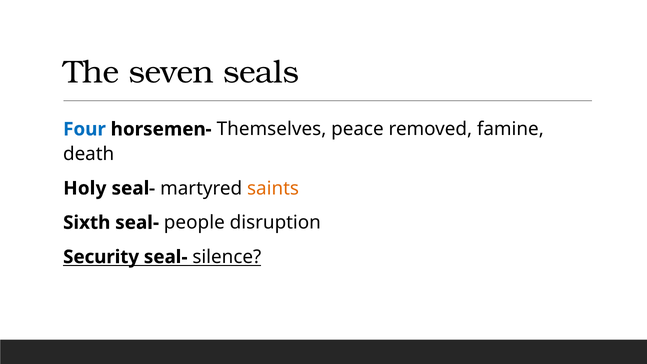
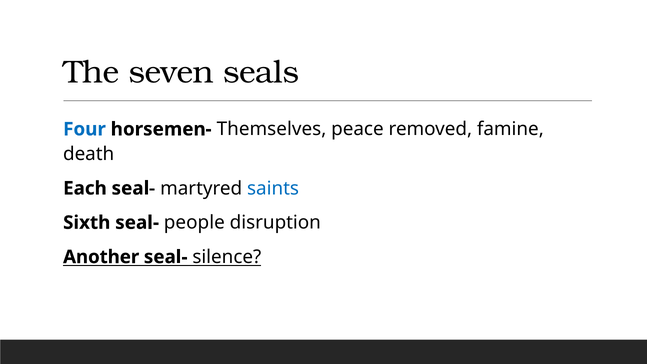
Holy: Holy -> Each
saints colour: orange -> blue
Security: Security -> Another
